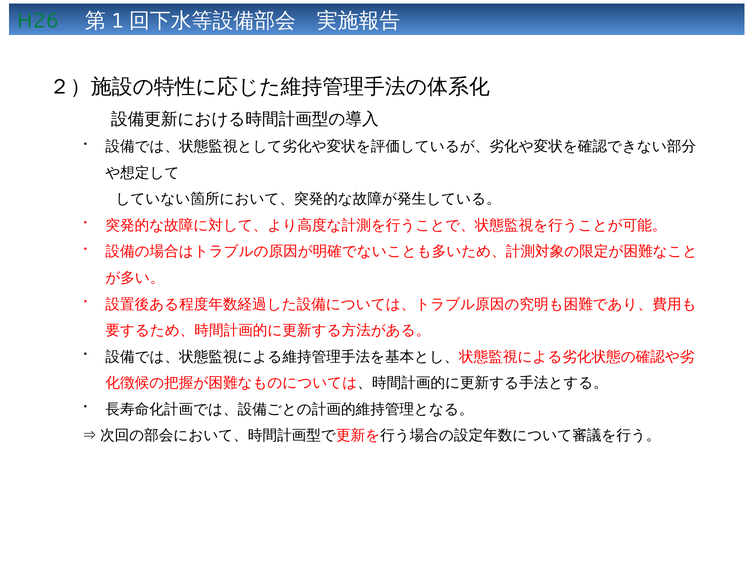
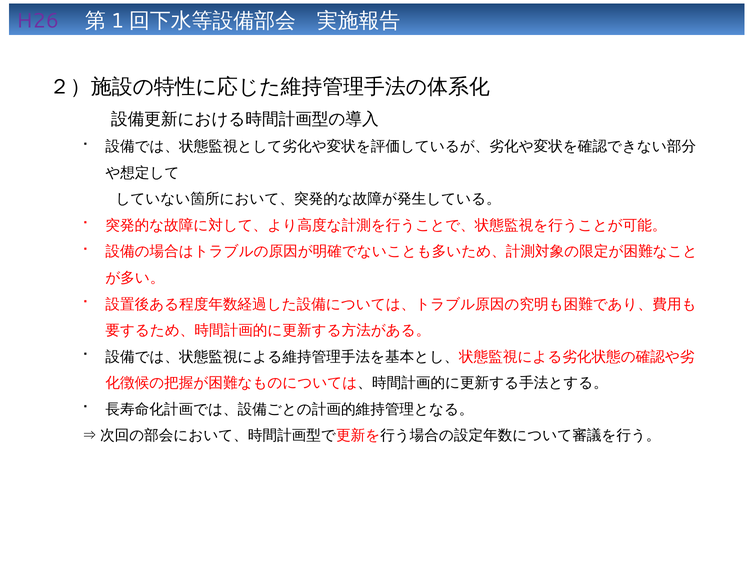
H26 colour: green -> purple
